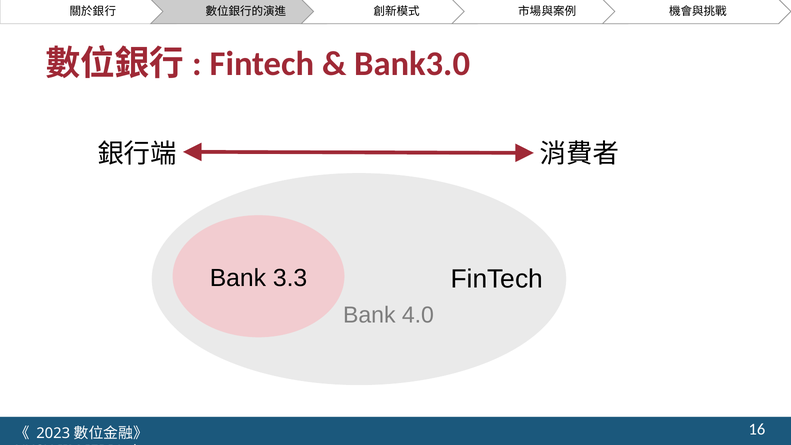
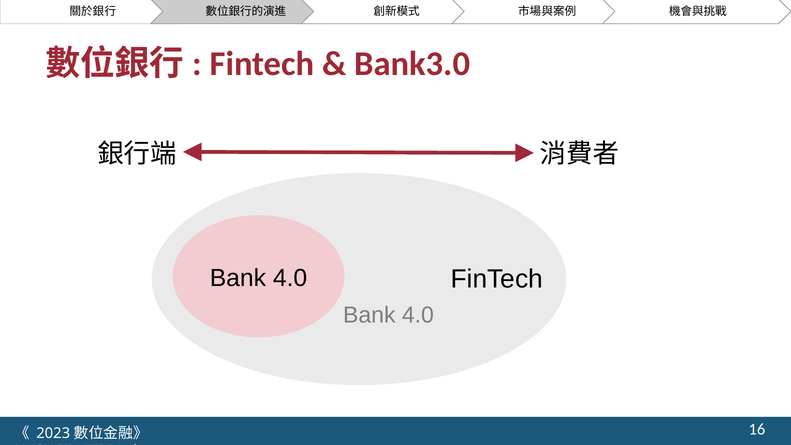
3.3 at (290, 278): 3.3 -> 4.0
